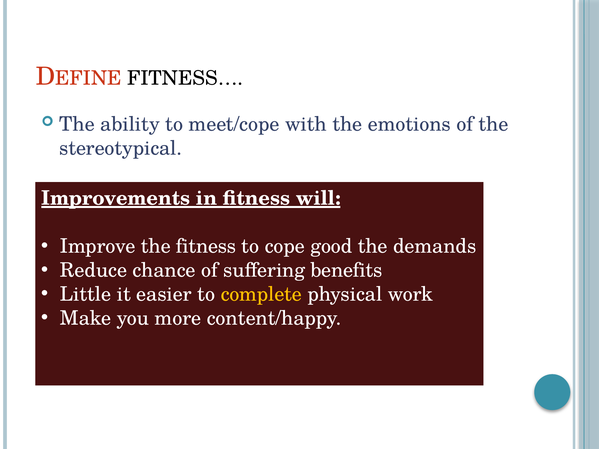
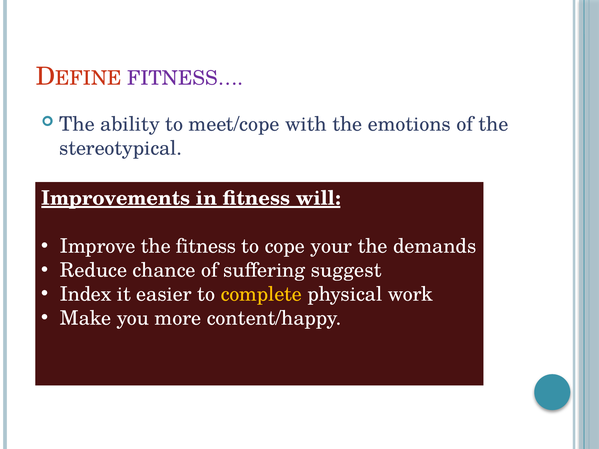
FITNESS… colour: black -> purple
good: good -> your
benefits: benefits -> suggest
Little: Little -> Index
